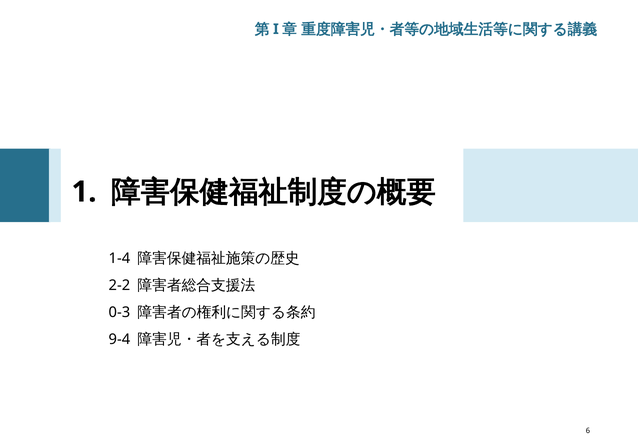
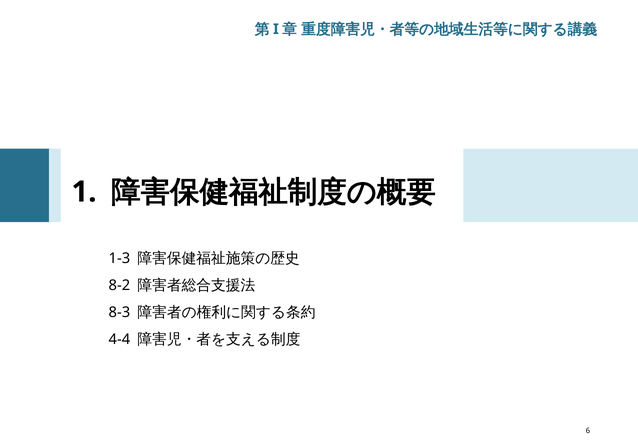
1-4: 1-4 -> 1-3
2-2: 2-2 -> 8-2
0-3: 0-3 -> 8-3
9-4: 9-4 -> 4-4
